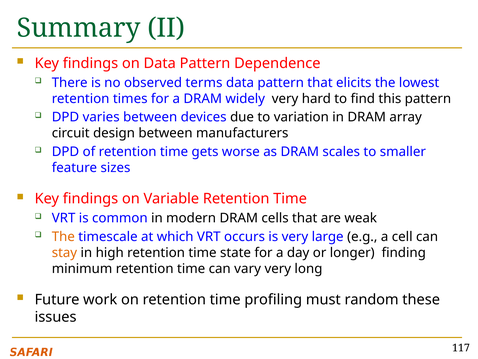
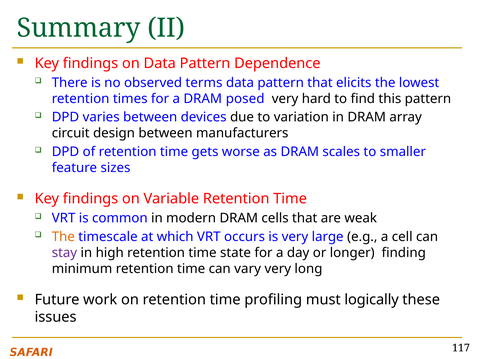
widely: widely -> posed
stay colour: orange -> purple
random: random -> logically
